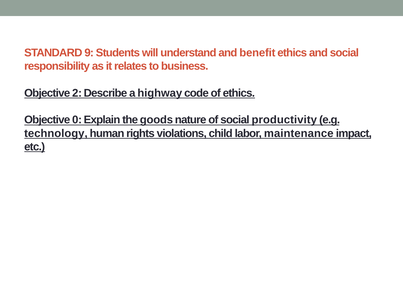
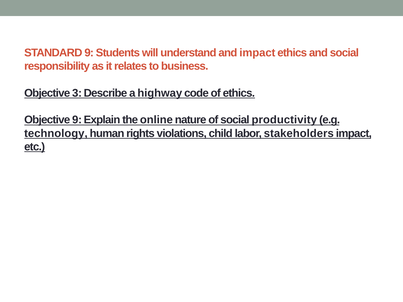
and benefit: benefit -> impact
2: 2 -> 3
Objective 0: 0 -> 9
goods: goods -> online
maintenance: maintenance -> stakeholders
